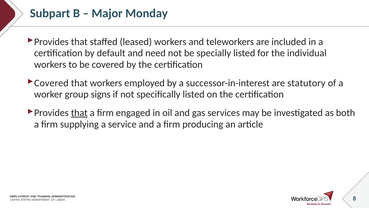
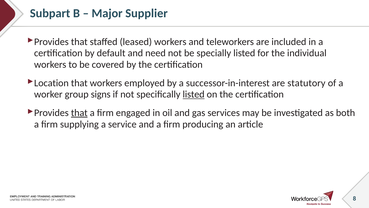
Monday: Monday -> Supplier
Covered at (51, 83): Covered -> Location
listed at (194, 94) underline: none -> present
